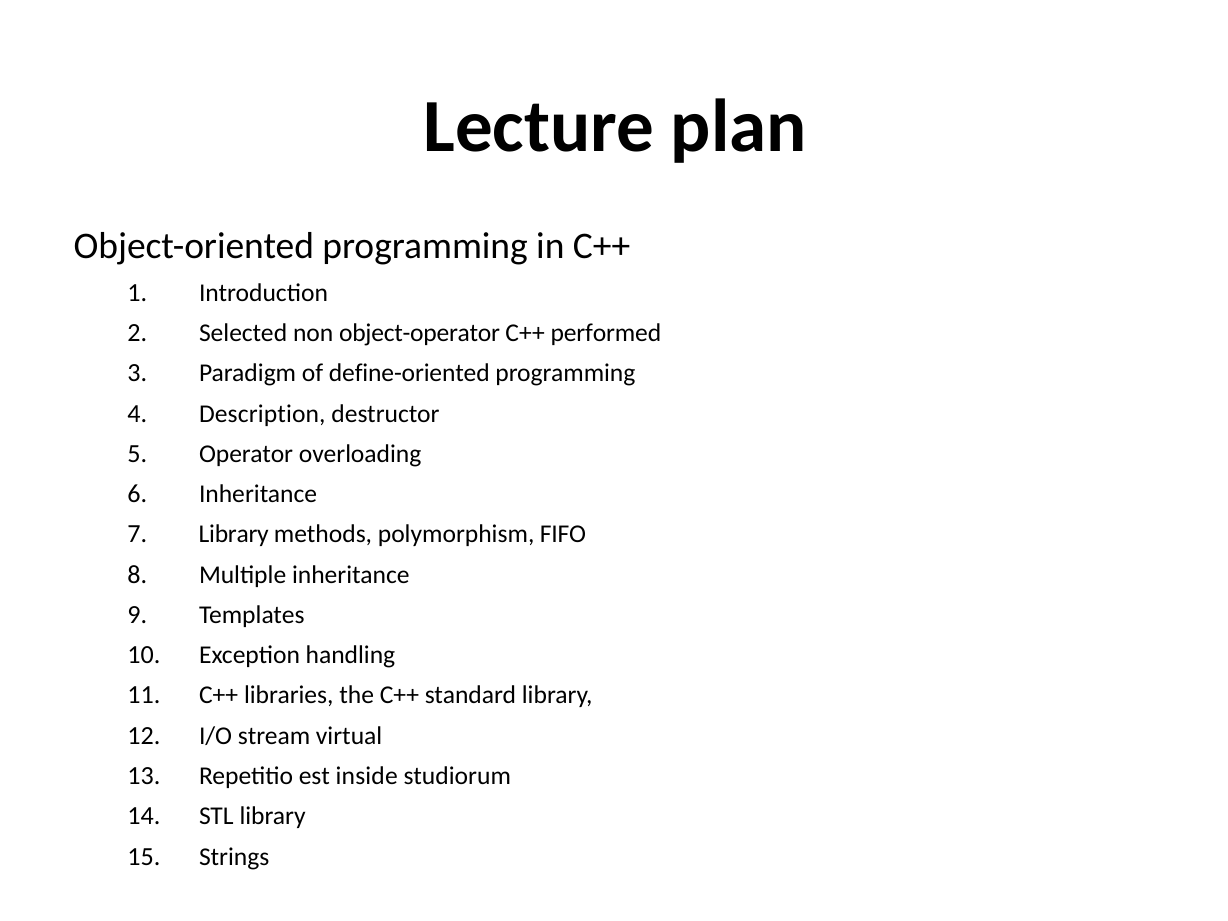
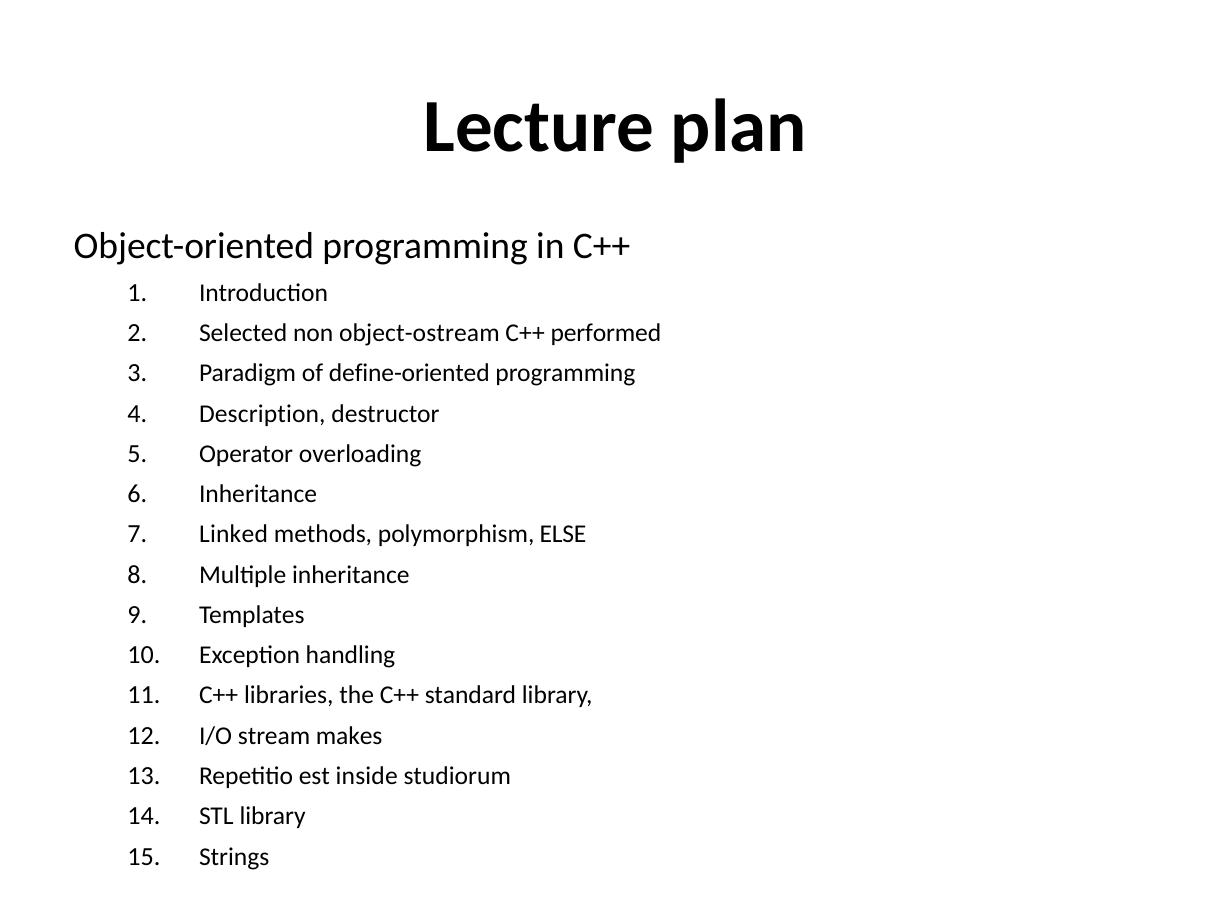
object-operator: object-operator -> object-ostream
Library at (234, 534): Library -> Linked
FIFO: FIFO -> ELSE
virtual: virtual -> makes
